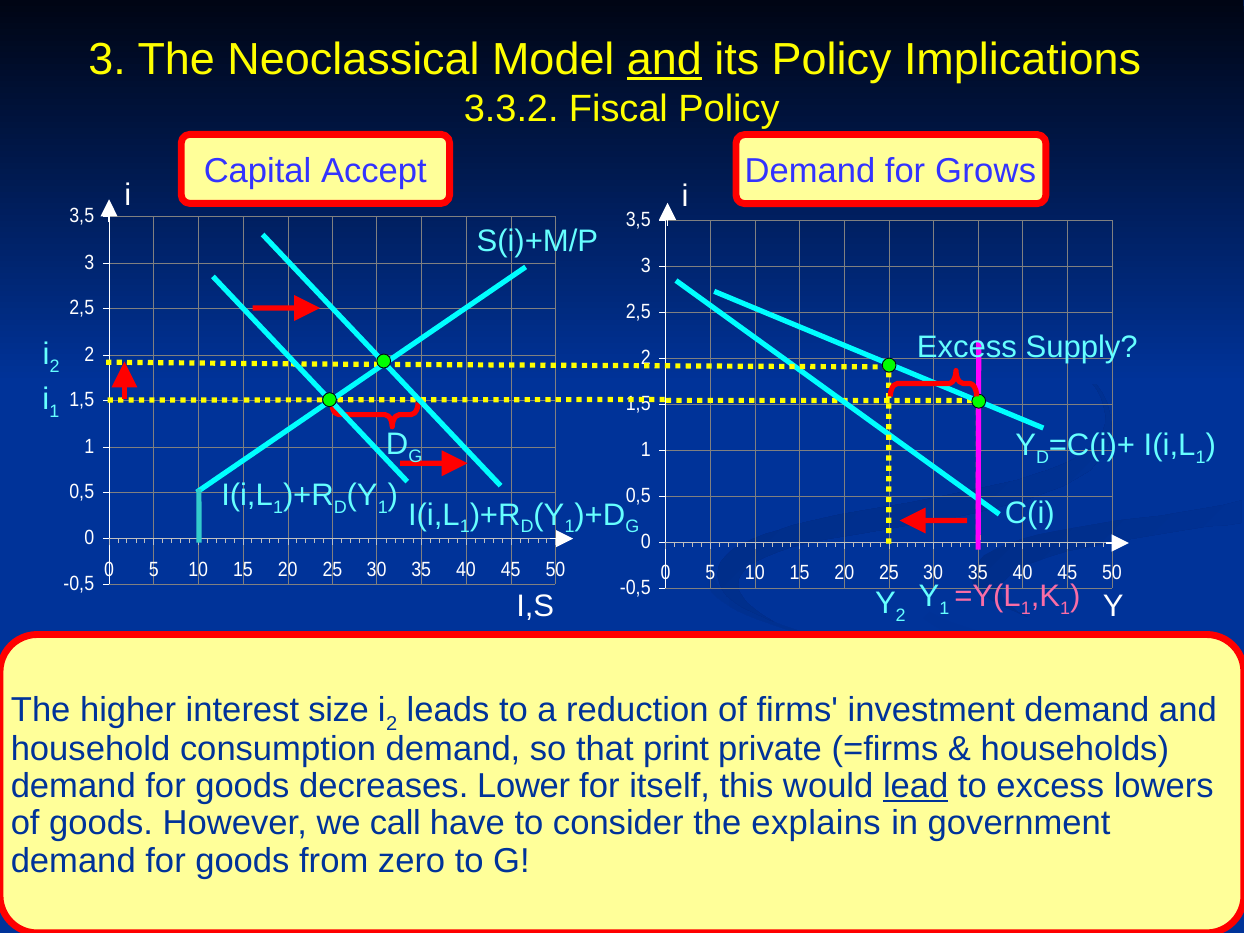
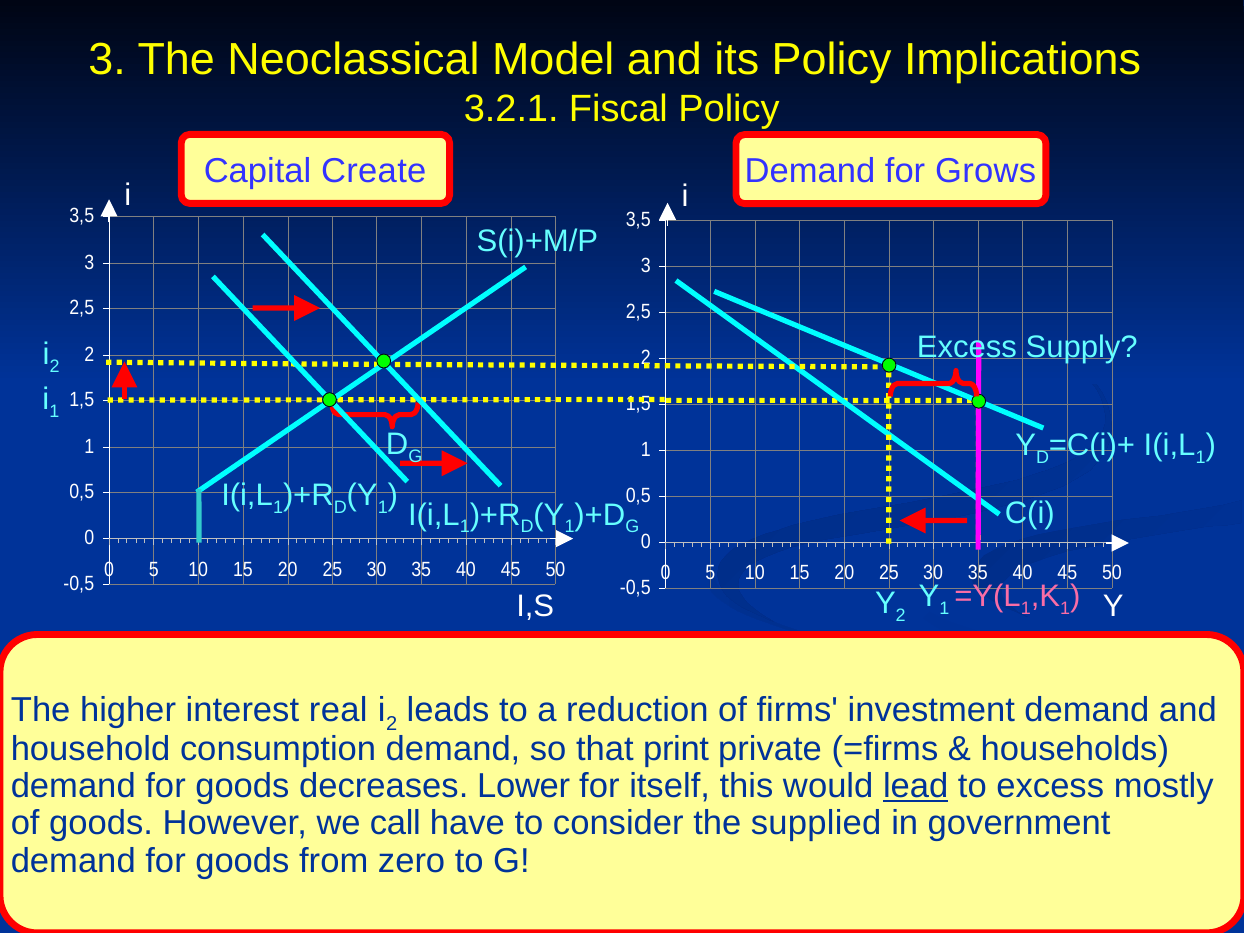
and at (664, 59) underline: present -> none
3.3.2: 3.3.2 -> 3.2.1
Accept: Accept -> Create
size: size -> real
lowers: lowers -> mostly
explains: explains -> supplied
